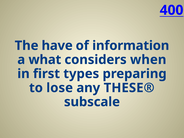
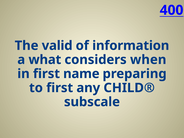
have: have -> valid
types: types -> name
to lose: lose -> first
THESE®: THESE® -> CHILD®
